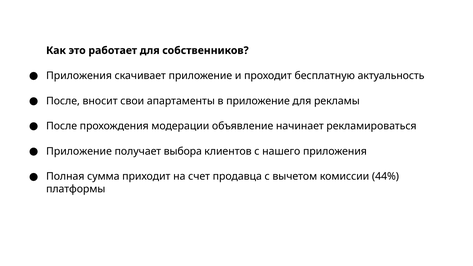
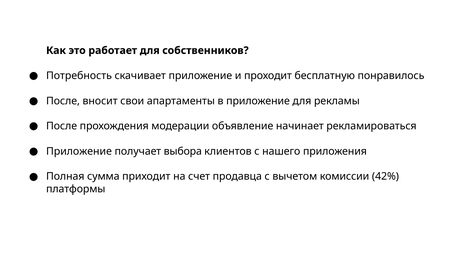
Приложения at (79, 76): Приложения -> Потребность
актуальность: актуальность -> понравилось
44%: 44% -> 42%
